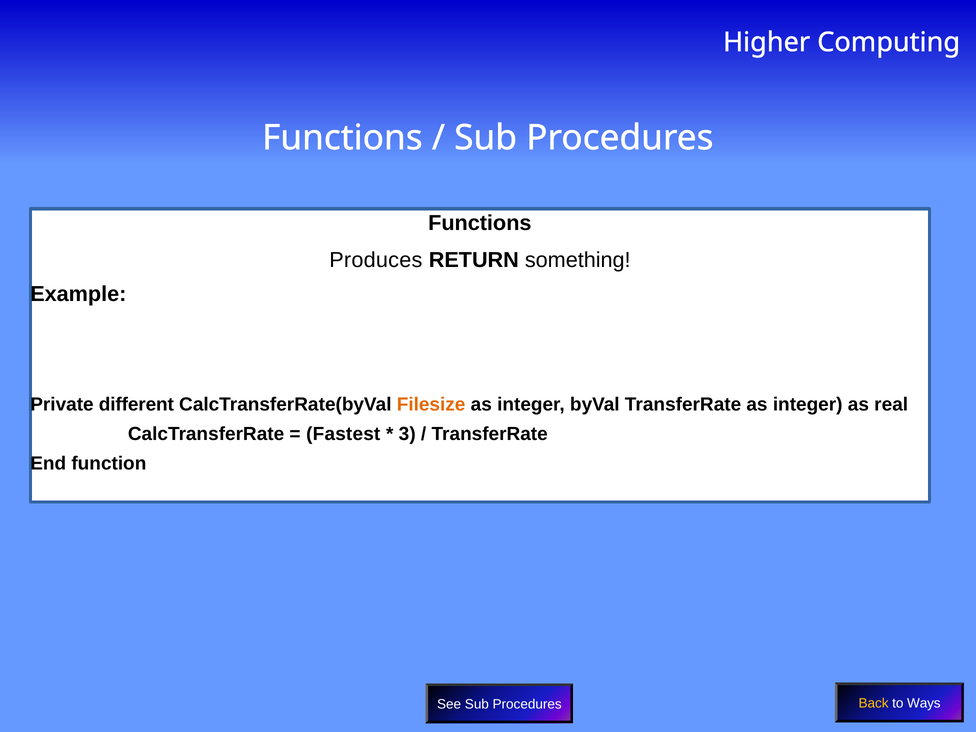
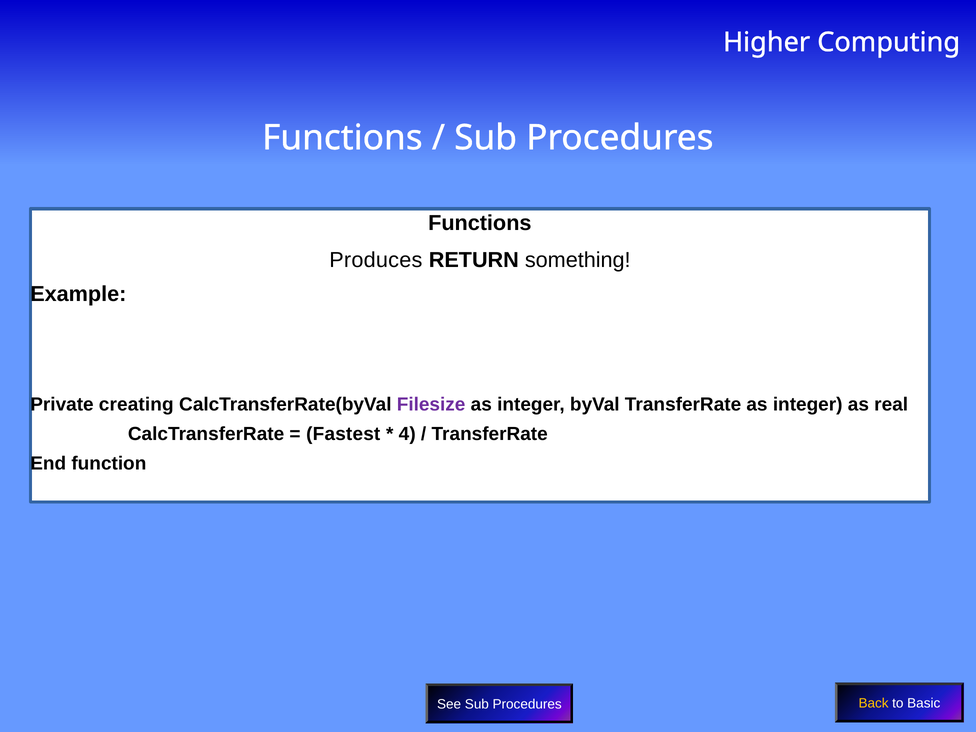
different: different -> creating
Filesize colour: orange -> purple
3: 3 -> 4
Ways: Ways -> Basic
